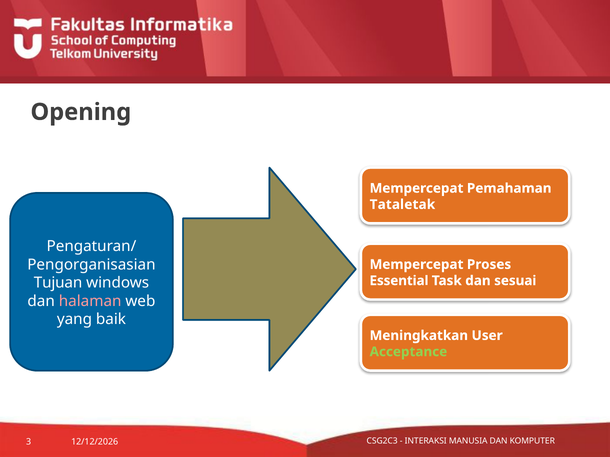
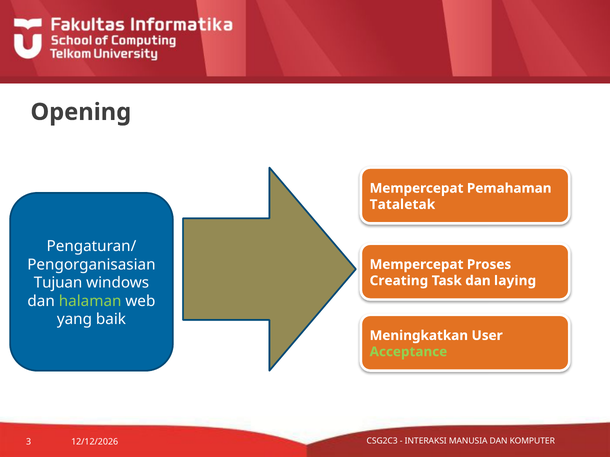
Essential: Essential -> Creating
sesuai: sesuai -> laying
halaman colour: pink -> light green
